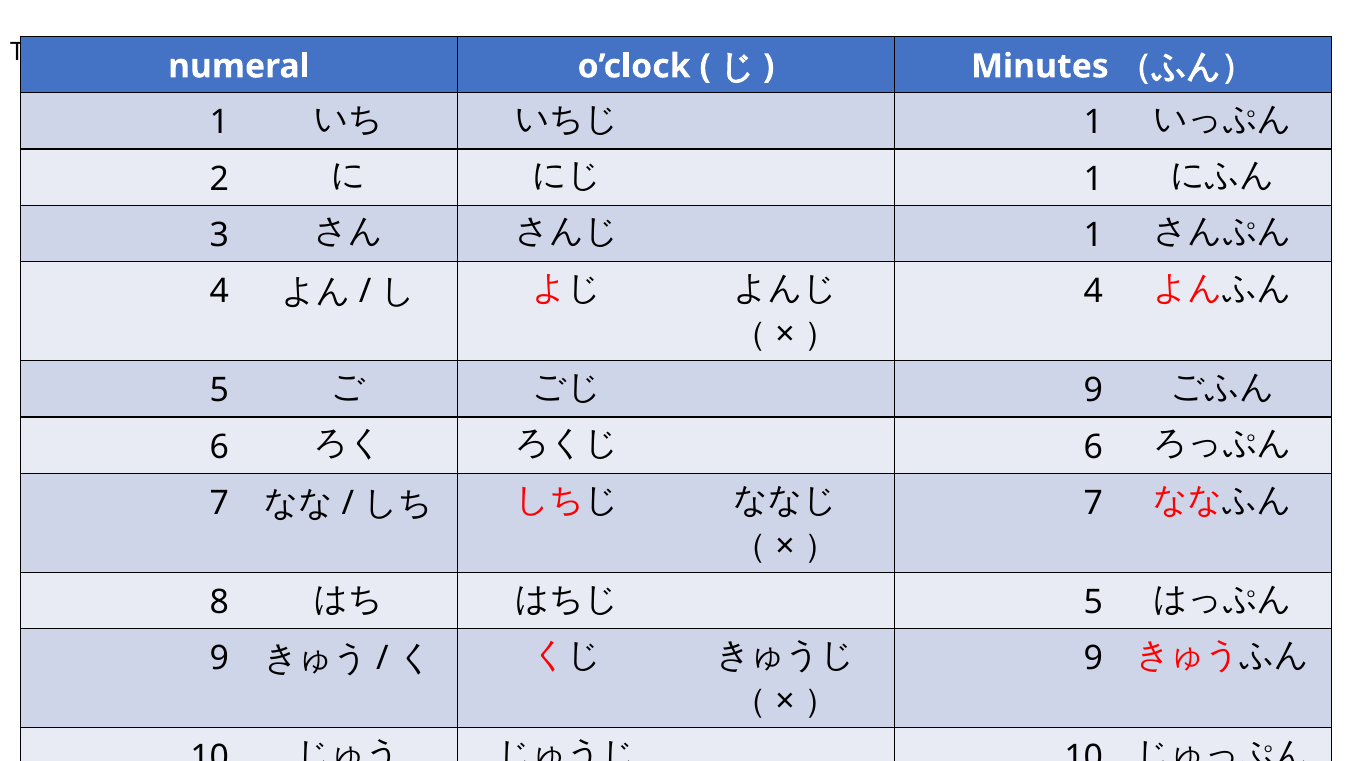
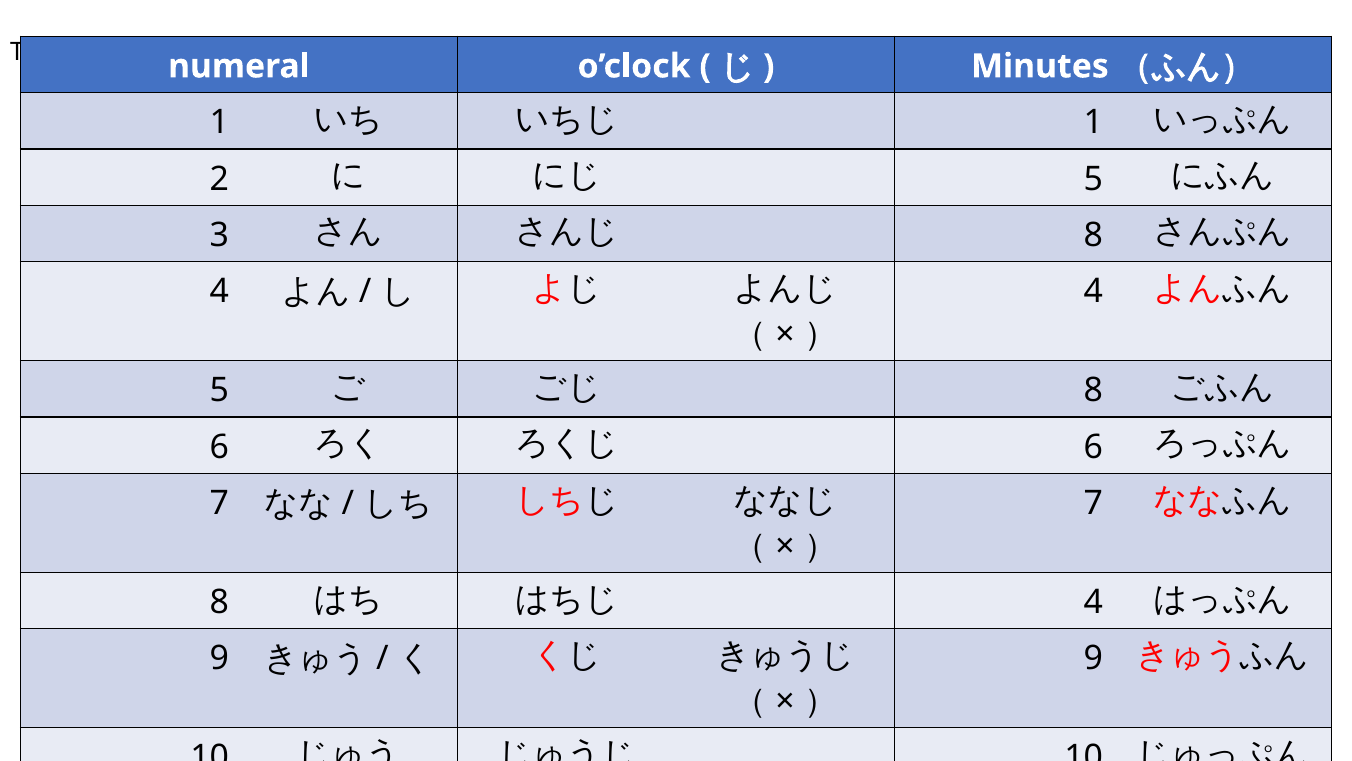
1 at (1093, 179): 1 -> 5
1 at (1093, 235): 1 -> 8
9 at (1093, 390): 9 -> 8
5 at (1093, 602): 5 -> 4
